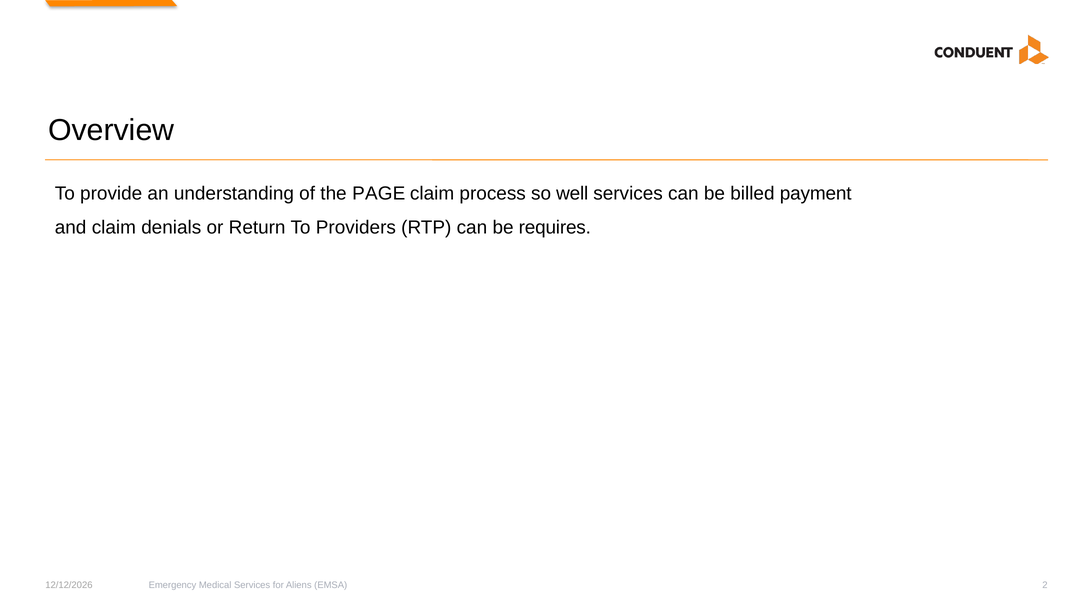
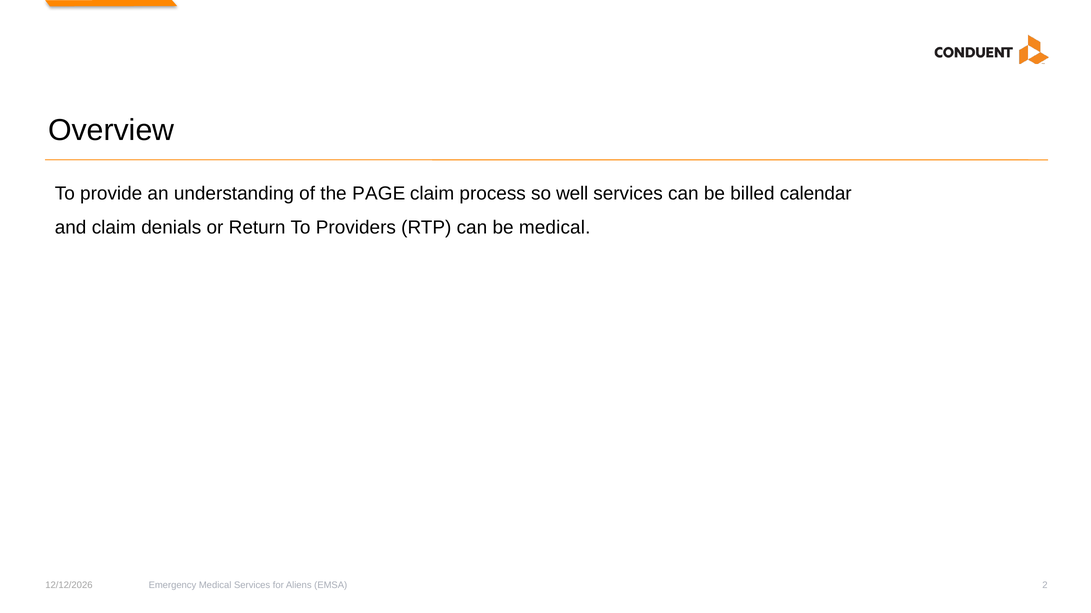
payment: payment -> calendar
be requires: requires -> medical
